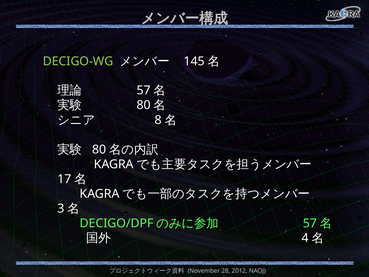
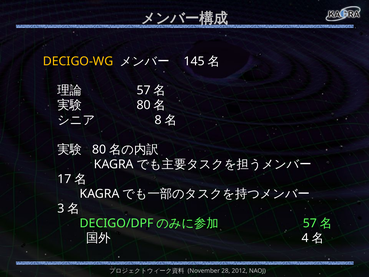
DECIGO-WG colour: light green -> yellow
